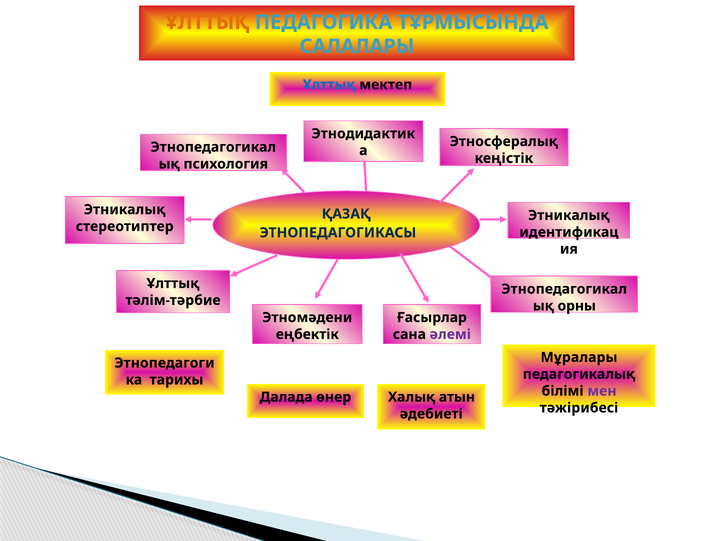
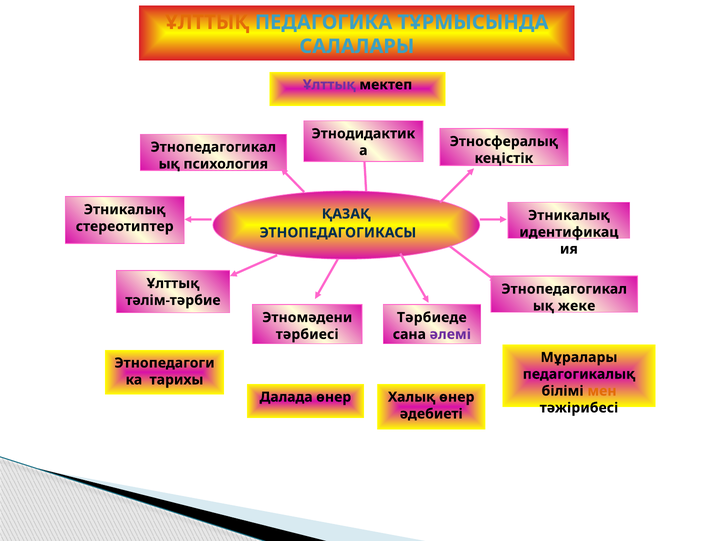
Ұлттық at (329, 85) colour: blue -> purple
орны: орны -> жеке
Ғасырлар: Ғасырлар -> Тәрбиеде
еңбектік: еңбектік -> тәрбиесі
мен colour: purple -> orange
Халық атын: атын -> өнер
